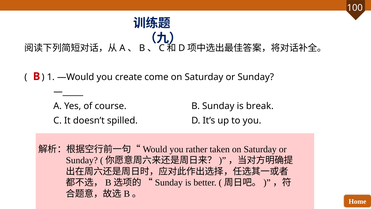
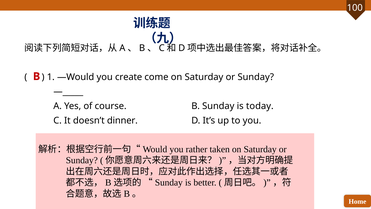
break: break -> today
spilled: spilled -> dinner
